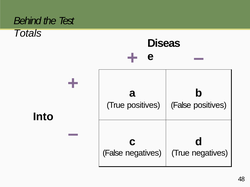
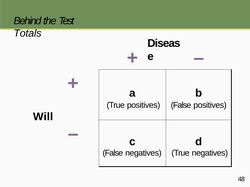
Into: Into -> Will
